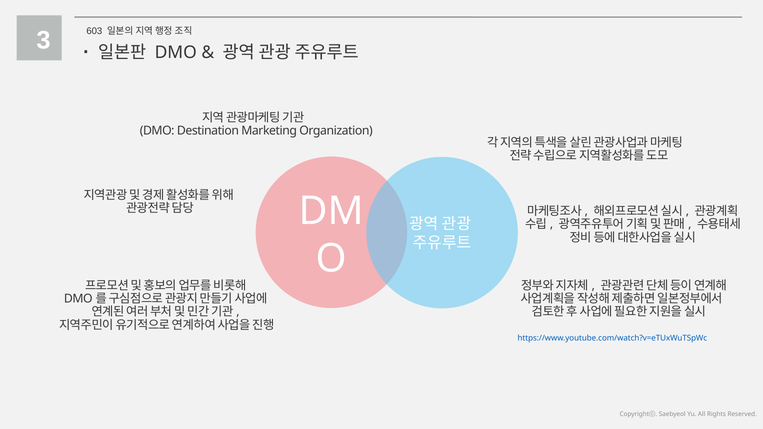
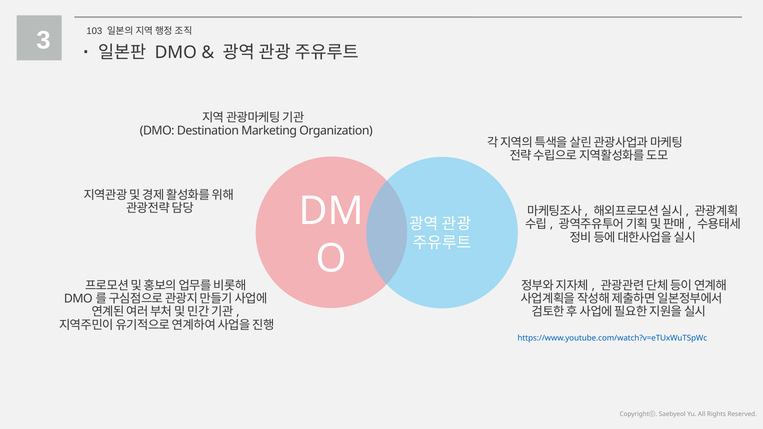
603: 603 -> 103
